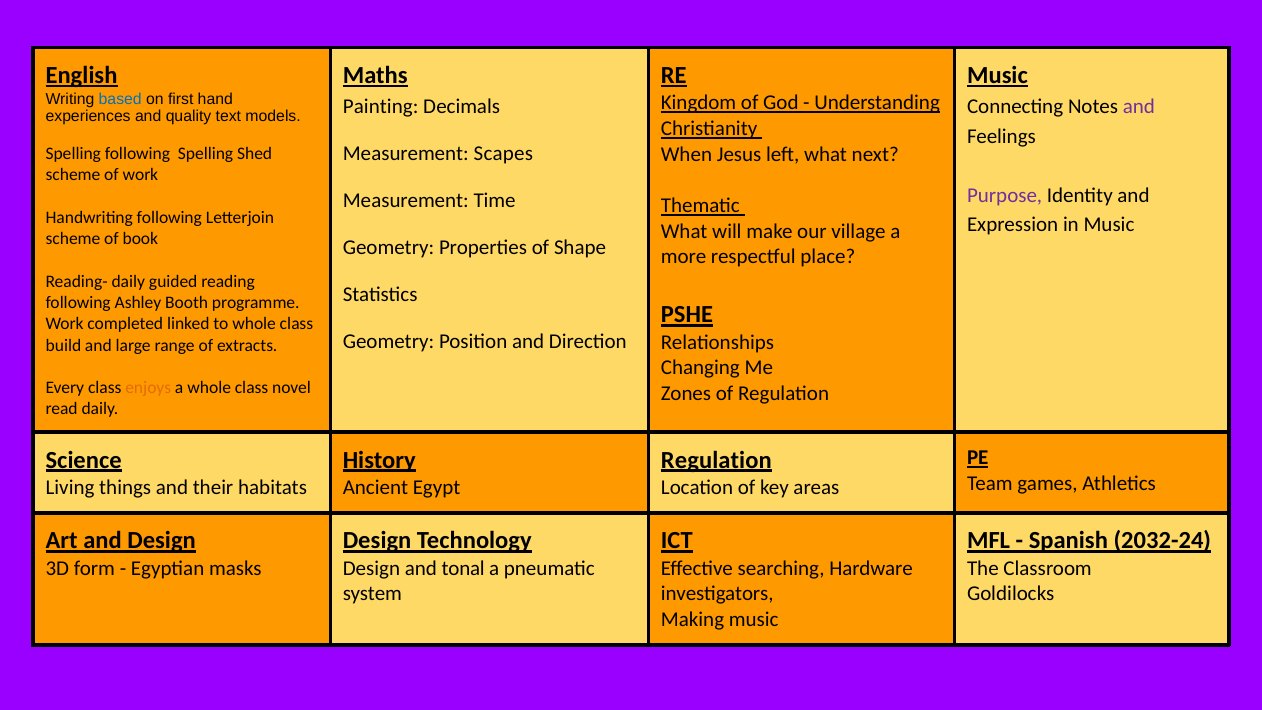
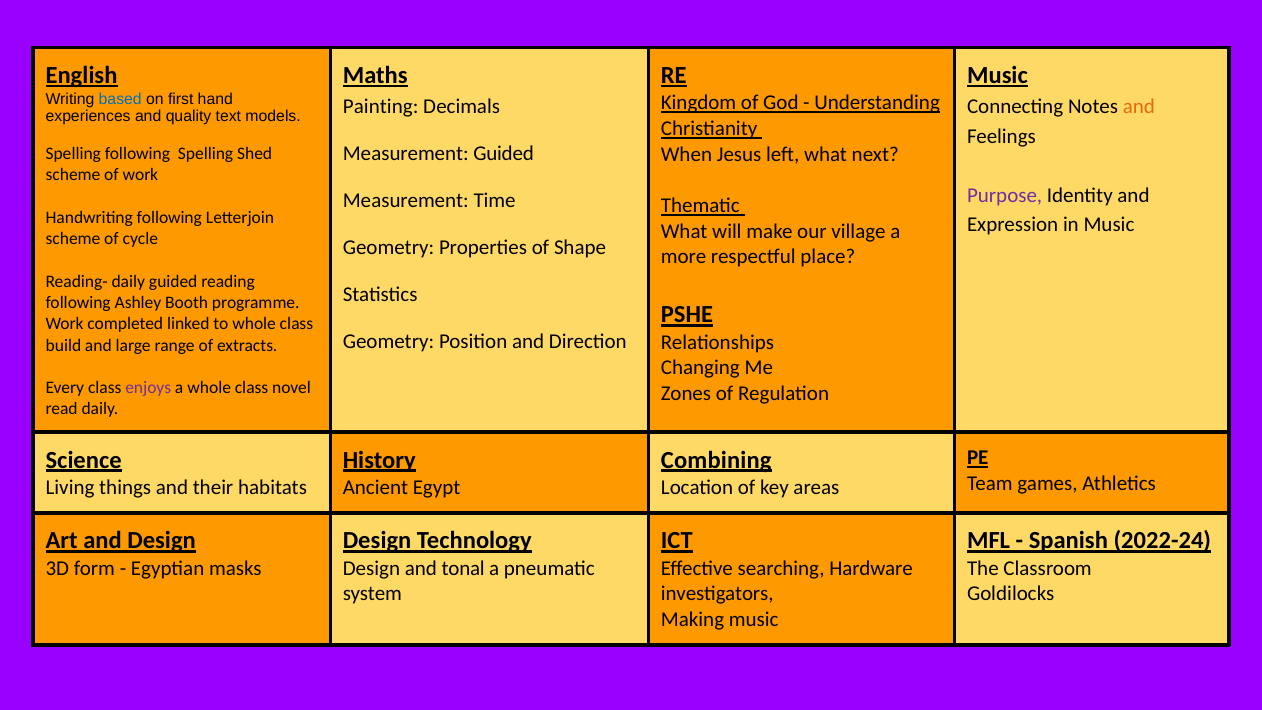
and at (1139, 107) colour: purple -> orange
Measurement Scapes: Scapes -> Guided
book: book -> cycle
enjoys colour: orange -> purple
Regulation at (716, 460): Regulation -> Combining
2032-24: 2032-24 -> 2022-24
